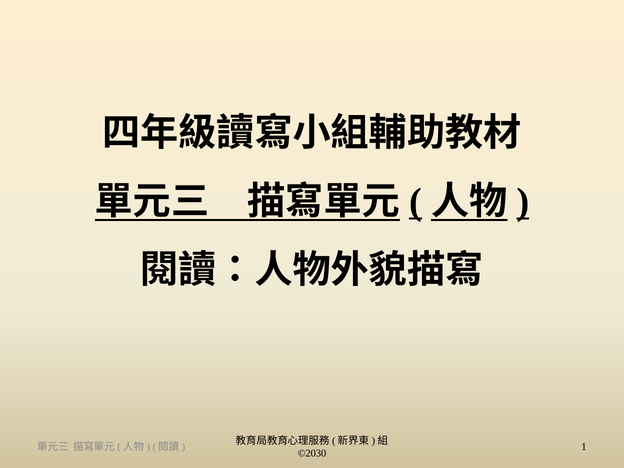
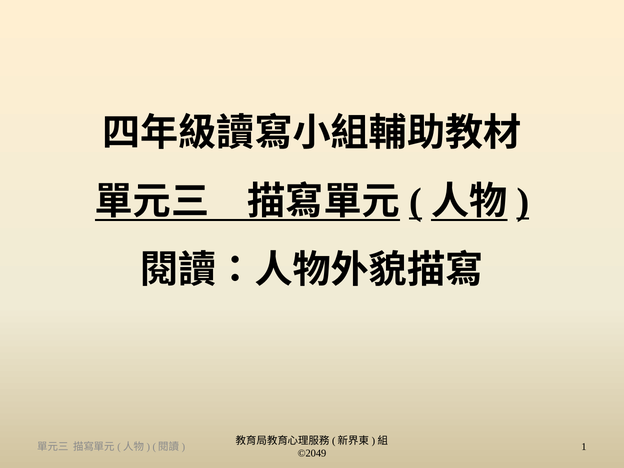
©2030: ©2030 -> ©2049
